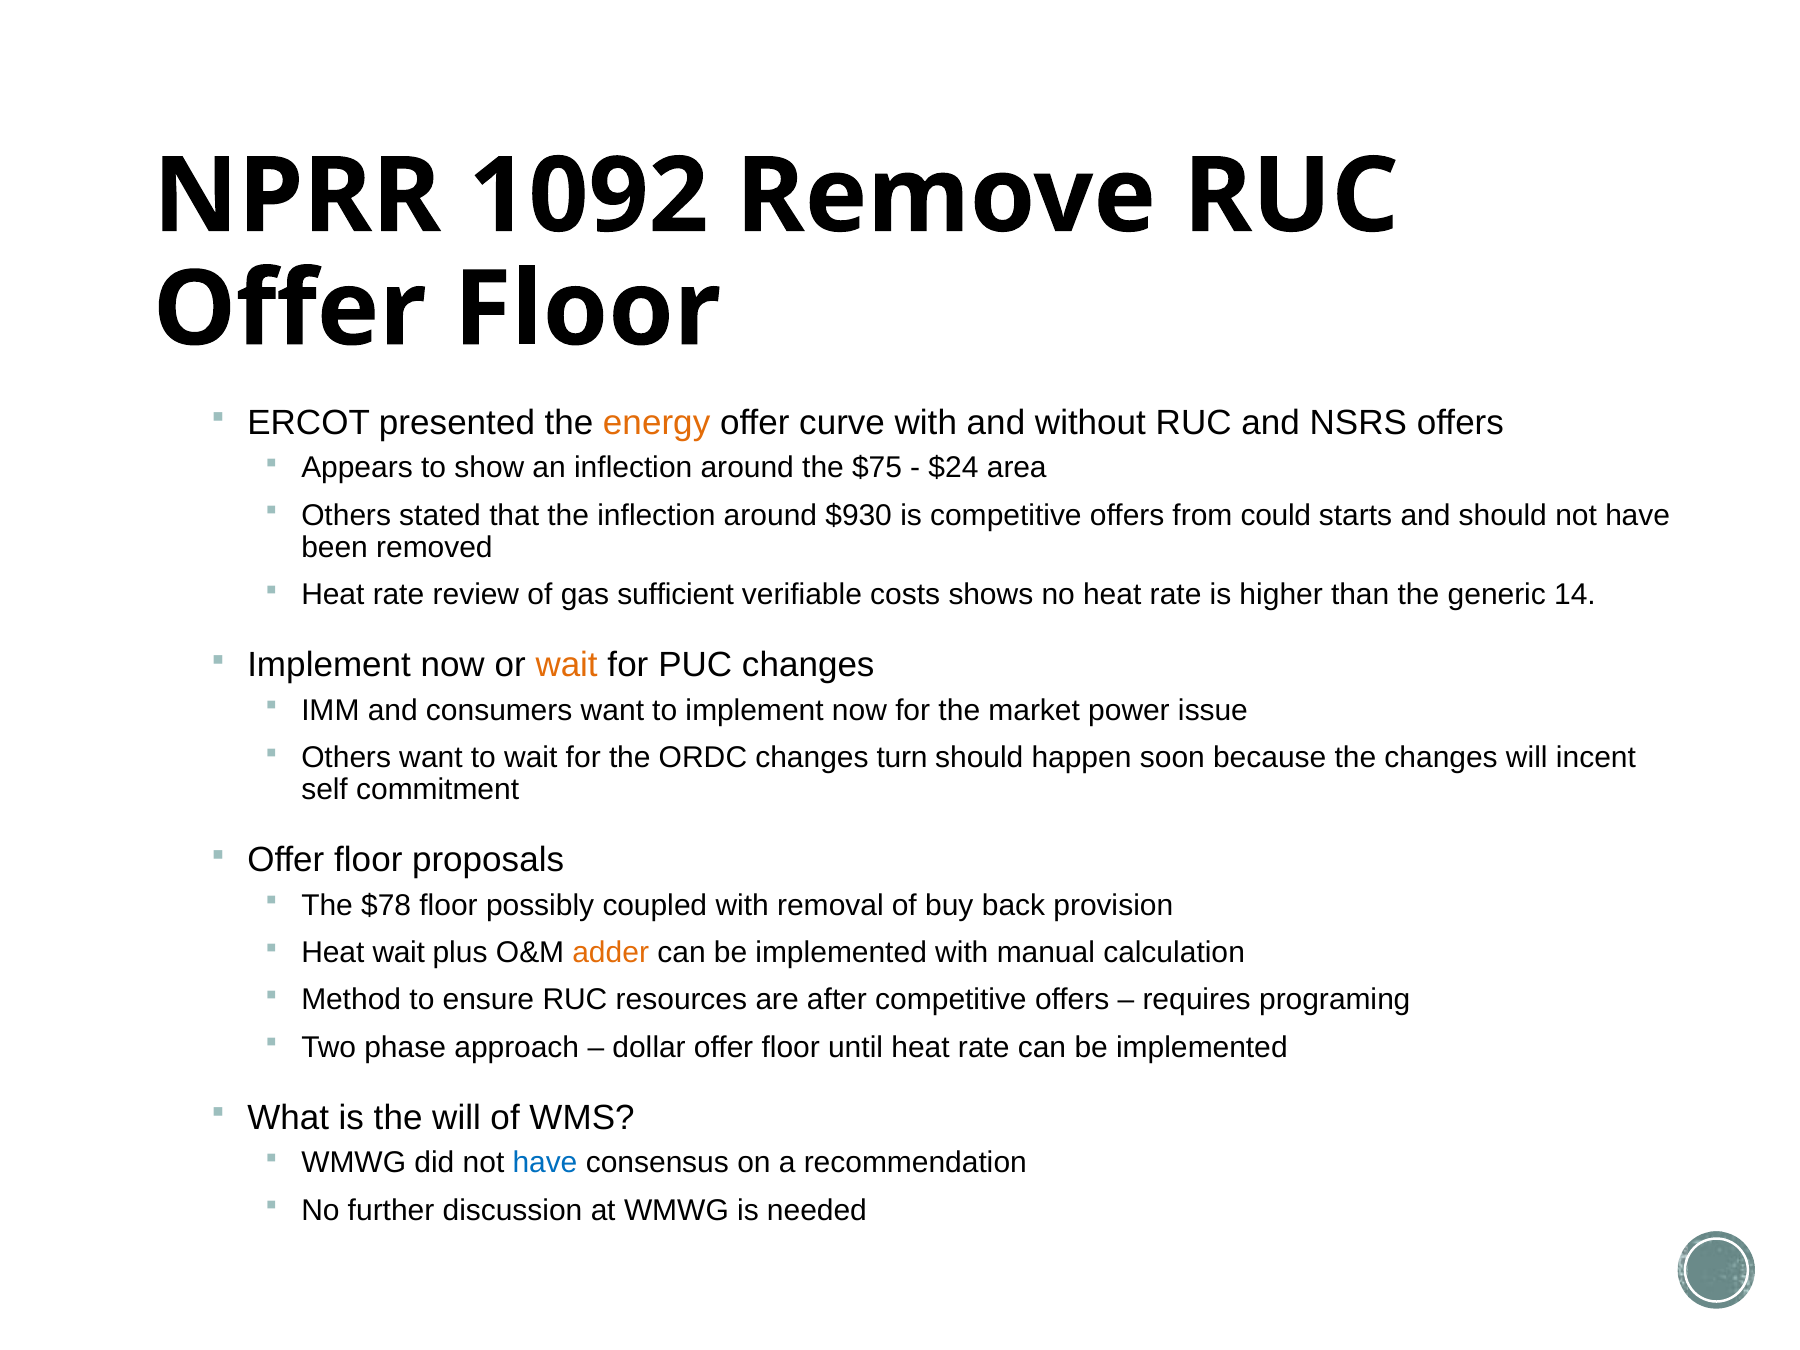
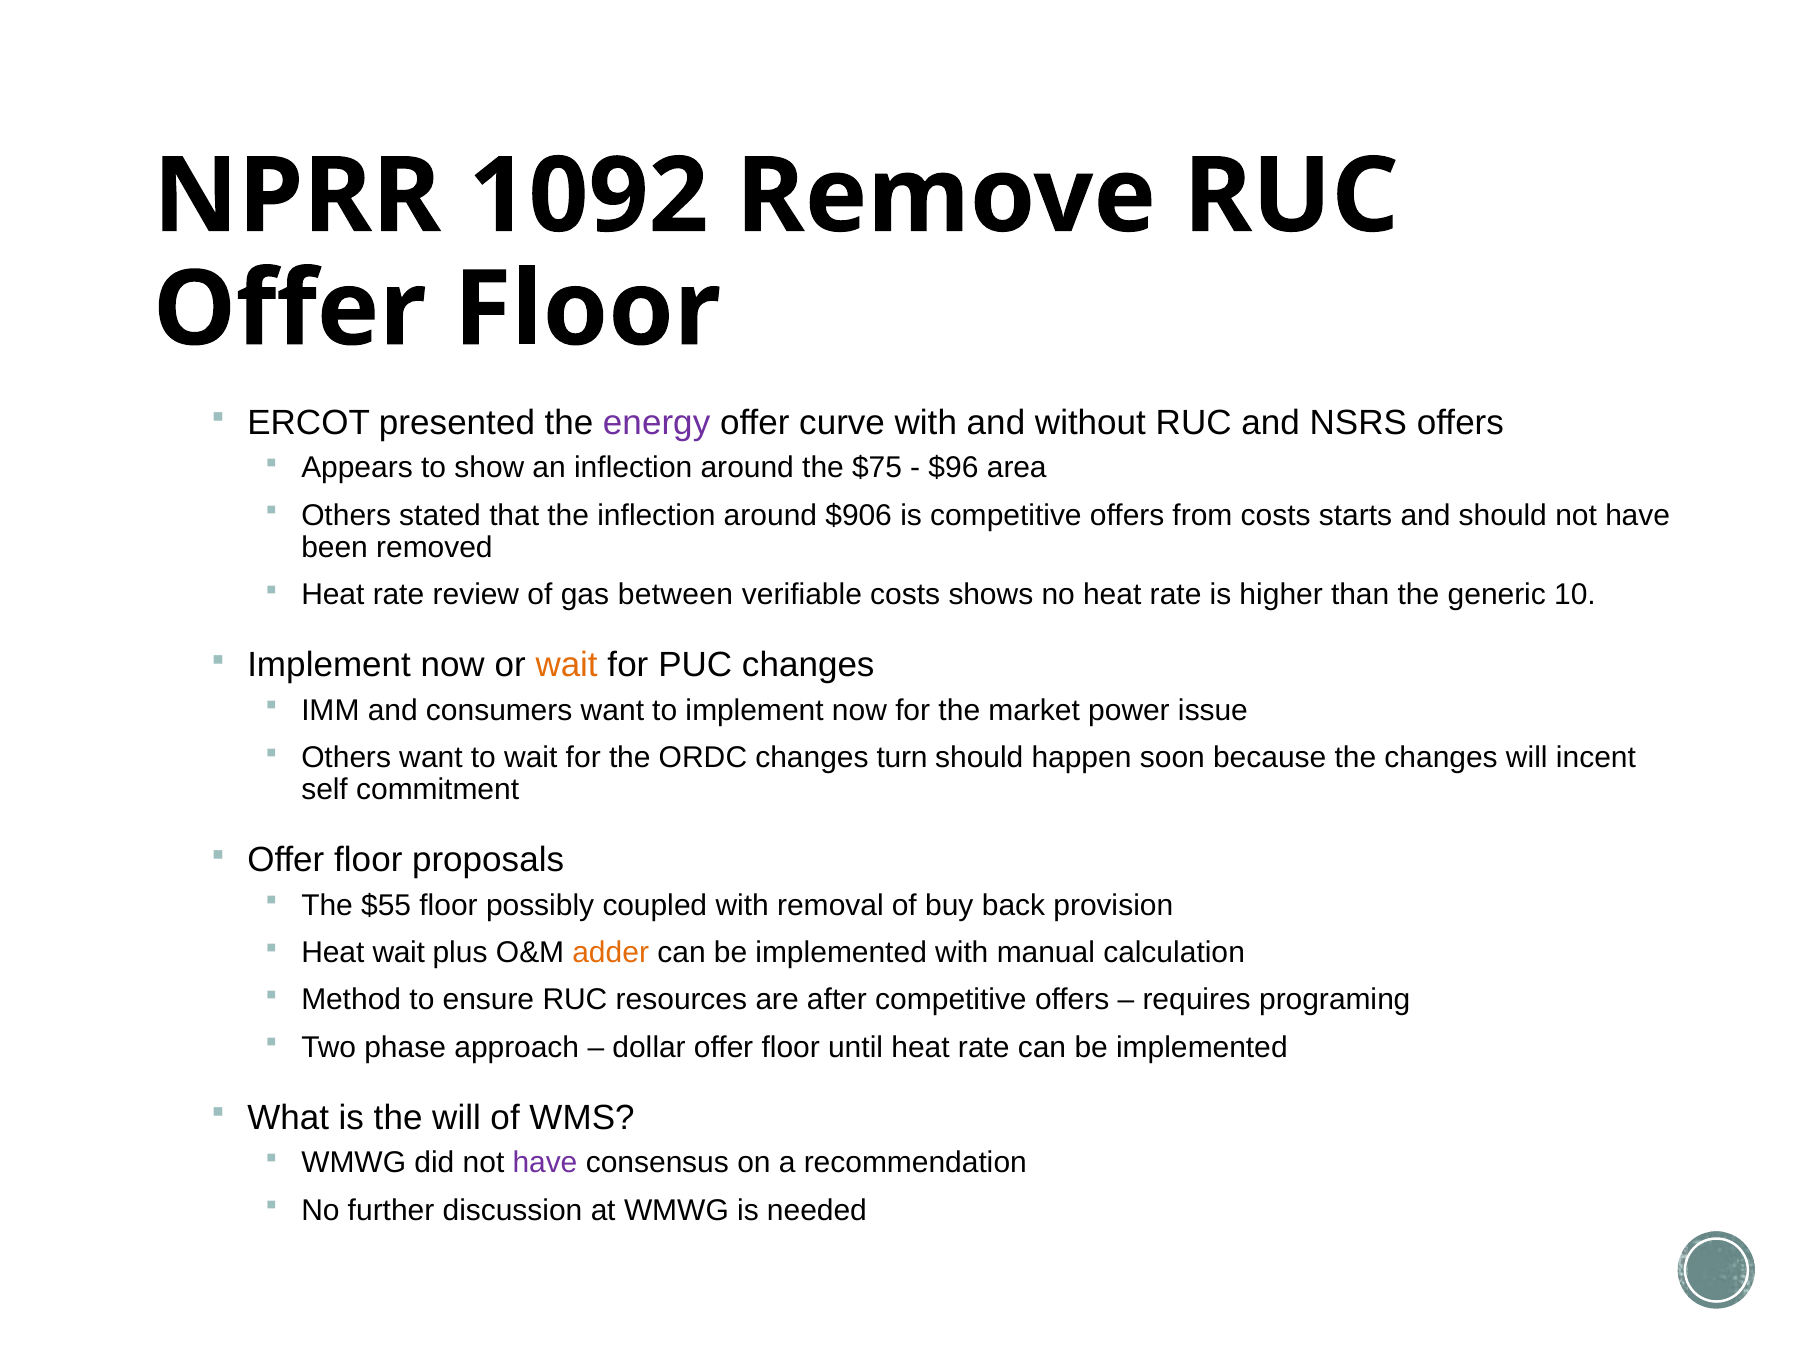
energy colour: orange -> purple
$24: $24 -> $96
$930: $930 -> $906
from could: could -> costs
sufficient: sufficient -> between
14: 14 -> 10
$78: $78 -> $55
have at (545, 1163) colour: blue -> purple
